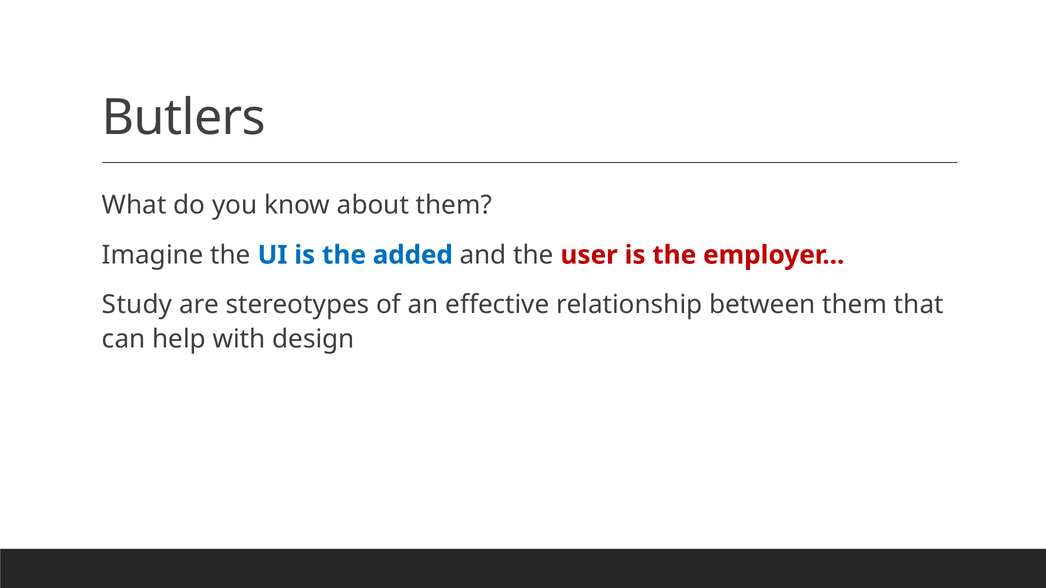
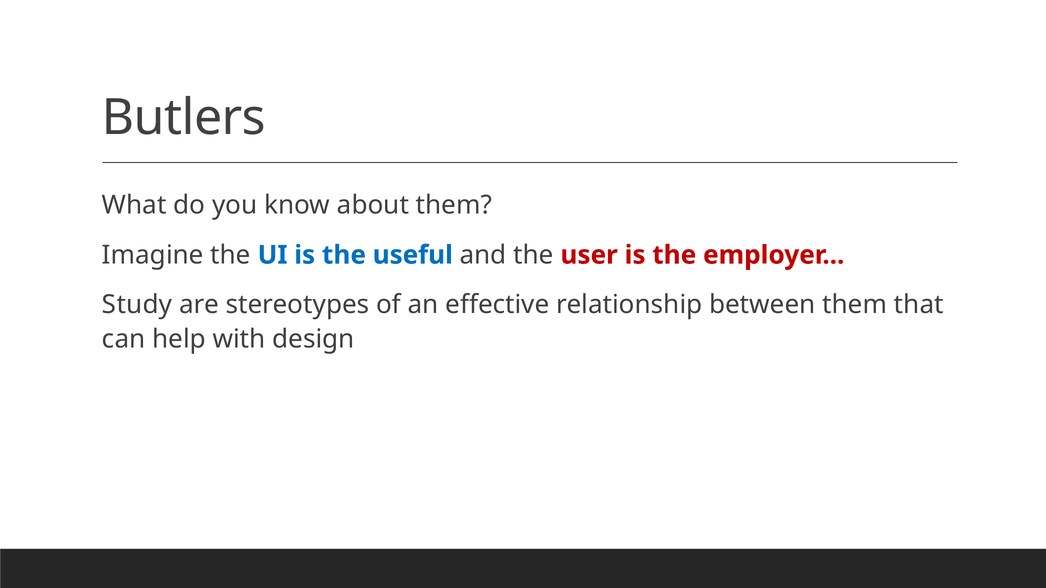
added: added -> useful
